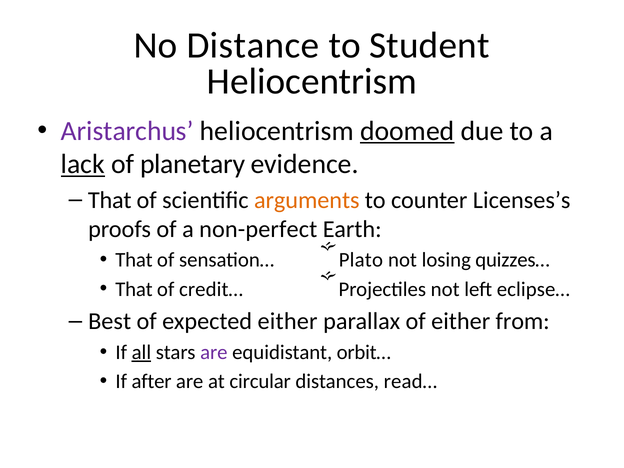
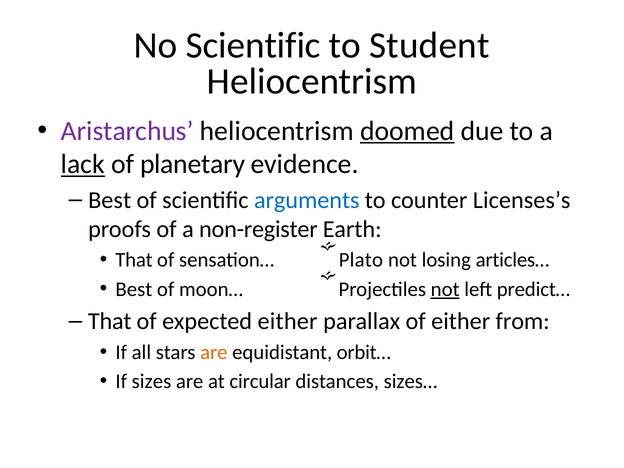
No Distance: Distance -> Scientific
That at (110, 200): That -> Best
arguments colour: orange -> blue
non-perfect: non-perfect -> non-register
quizzes…: quizzes… -> articles…
That at (134, 289): That -> Best
credit…: credit… -> moon…
not at (445, 289) underline: none -> present
eclipse…: eclipse… -> predict…
Best at (110, 321): Best -> That
all underline: present -> none
are at (214, 352) colour: purple -> orange
after: after -> sizes
read…: read… -> sizes…
